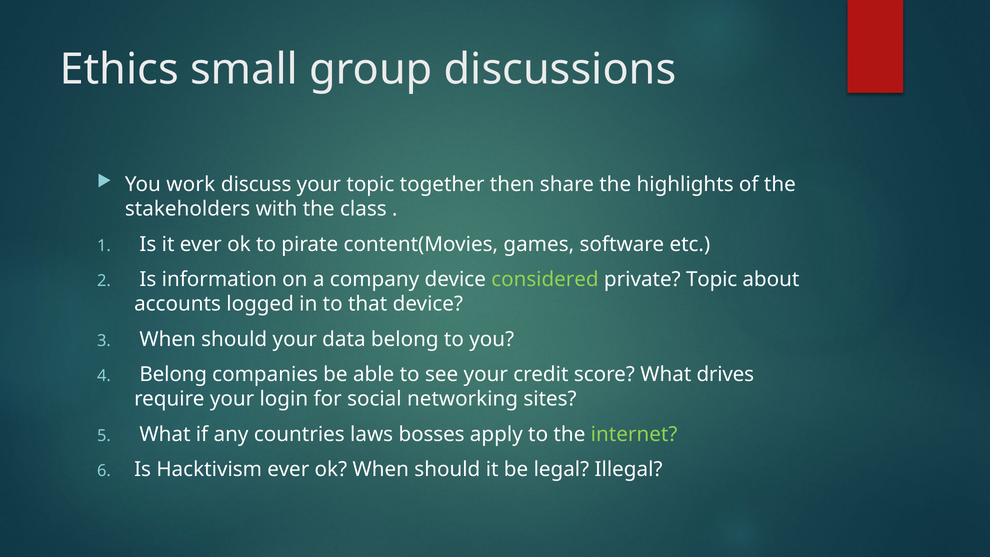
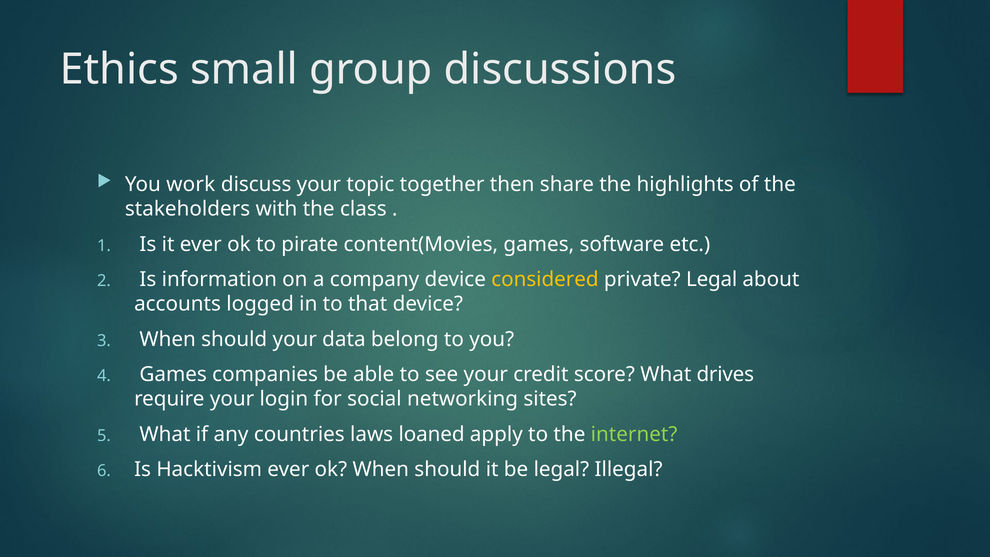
considered colour: light green -> yellow
private Topic: Topic -> Legal
Belong at (173, 374): Belong -> Games
bosses: bosses -> loaned
